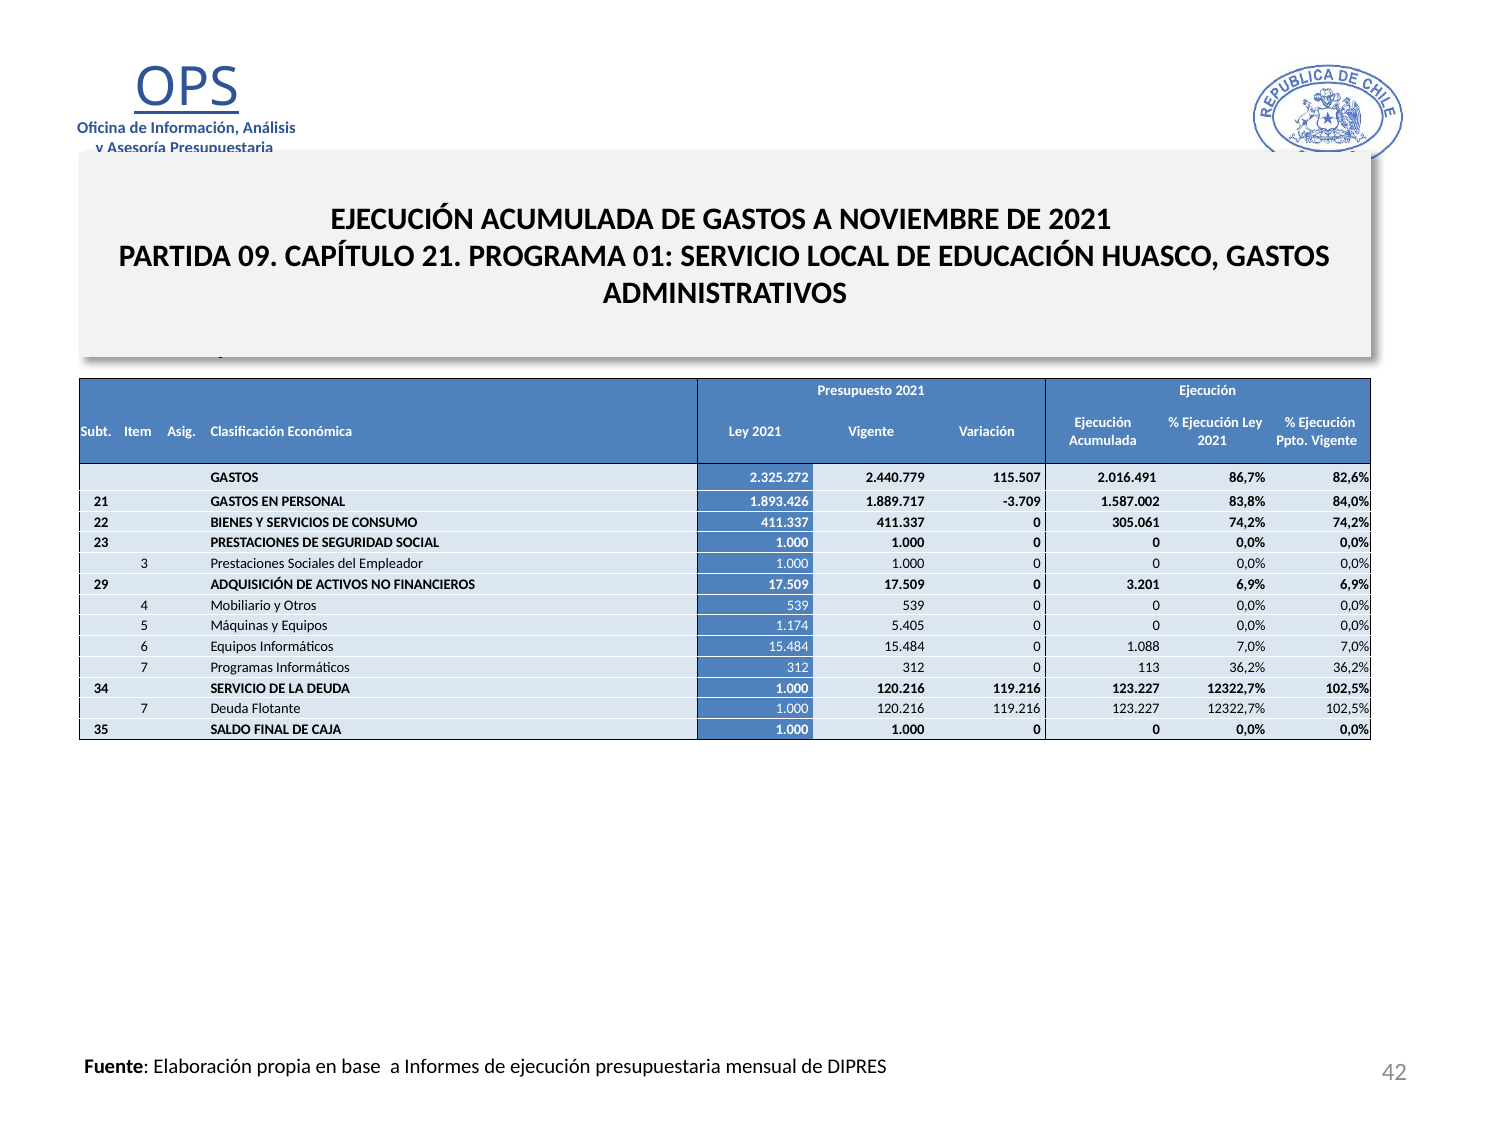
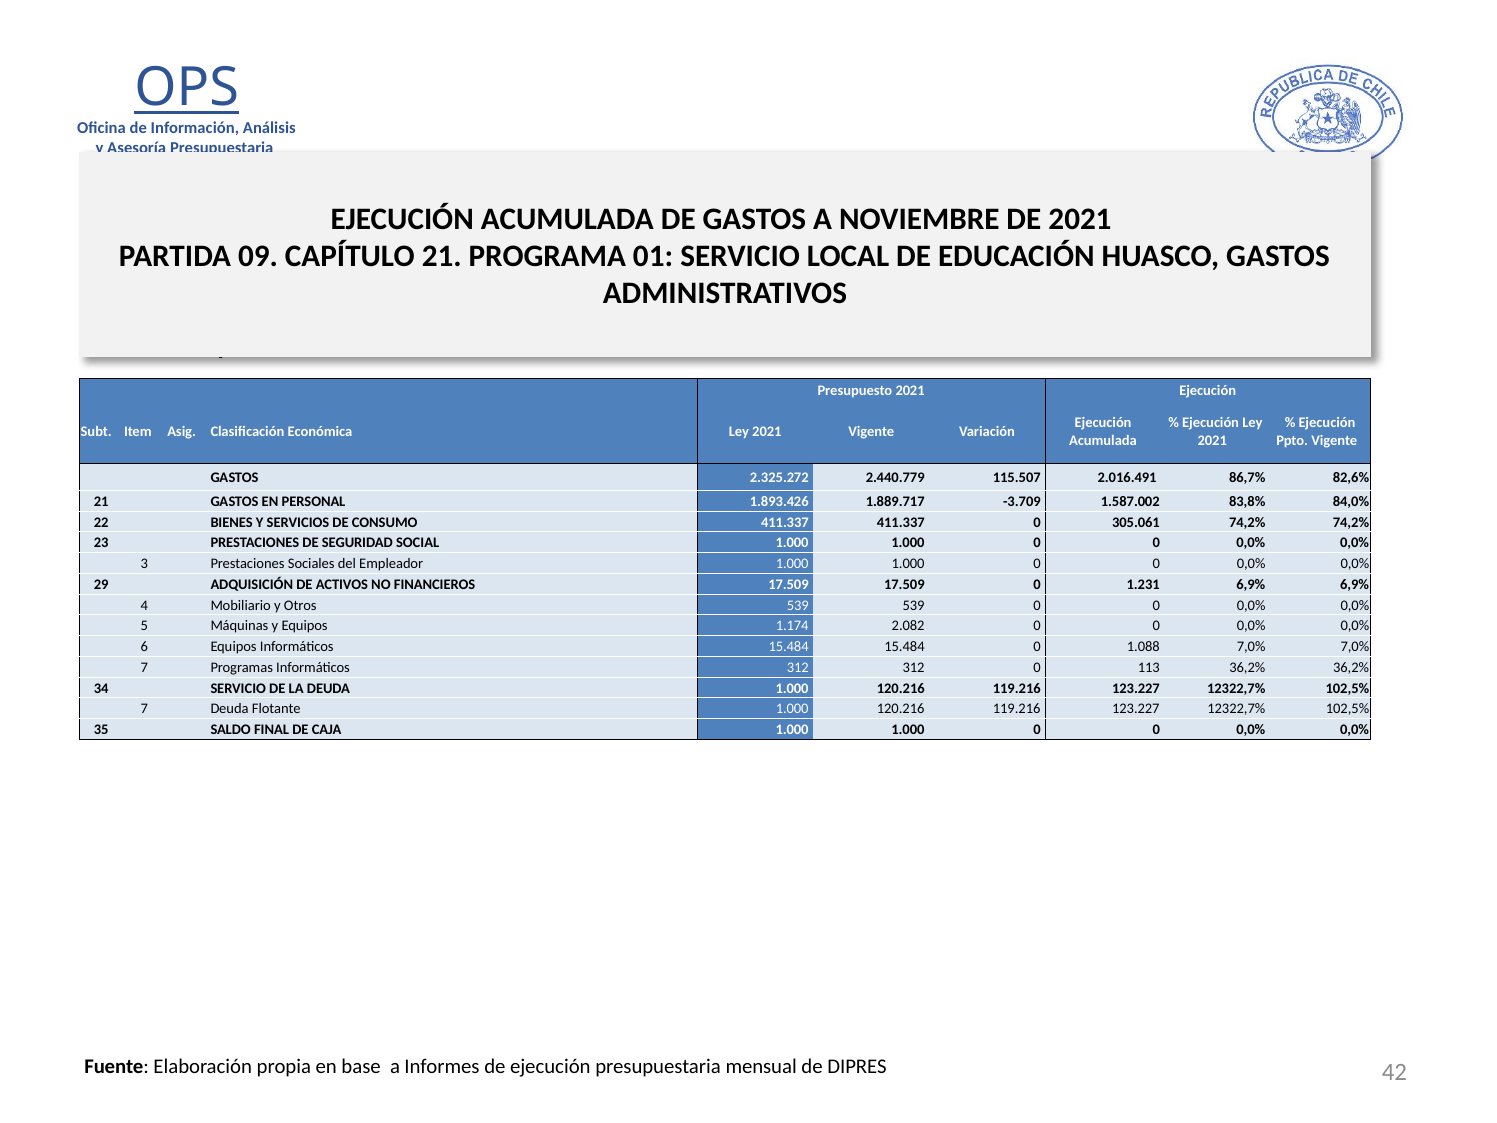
3.201: 3.201 -> 1.231
5.405: 5.405 -> 2.082
